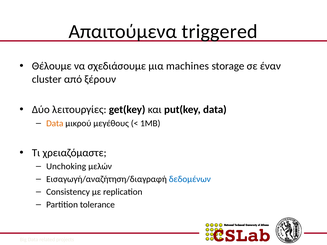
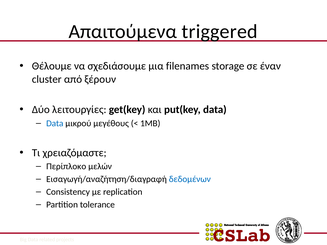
machines: machines -> filenames
Data at (55, 123) colour: orange -> blue
Unchoking: Unchoking -> Περίπλοκο
